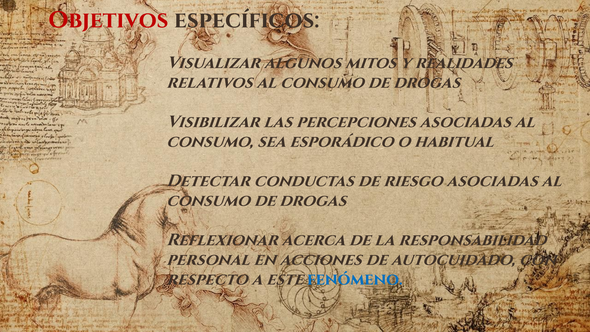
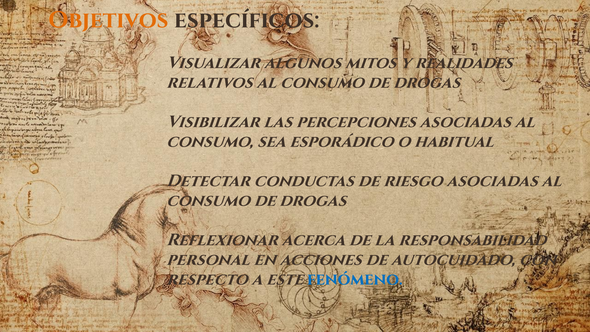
Objetivos colour: red -> orange
